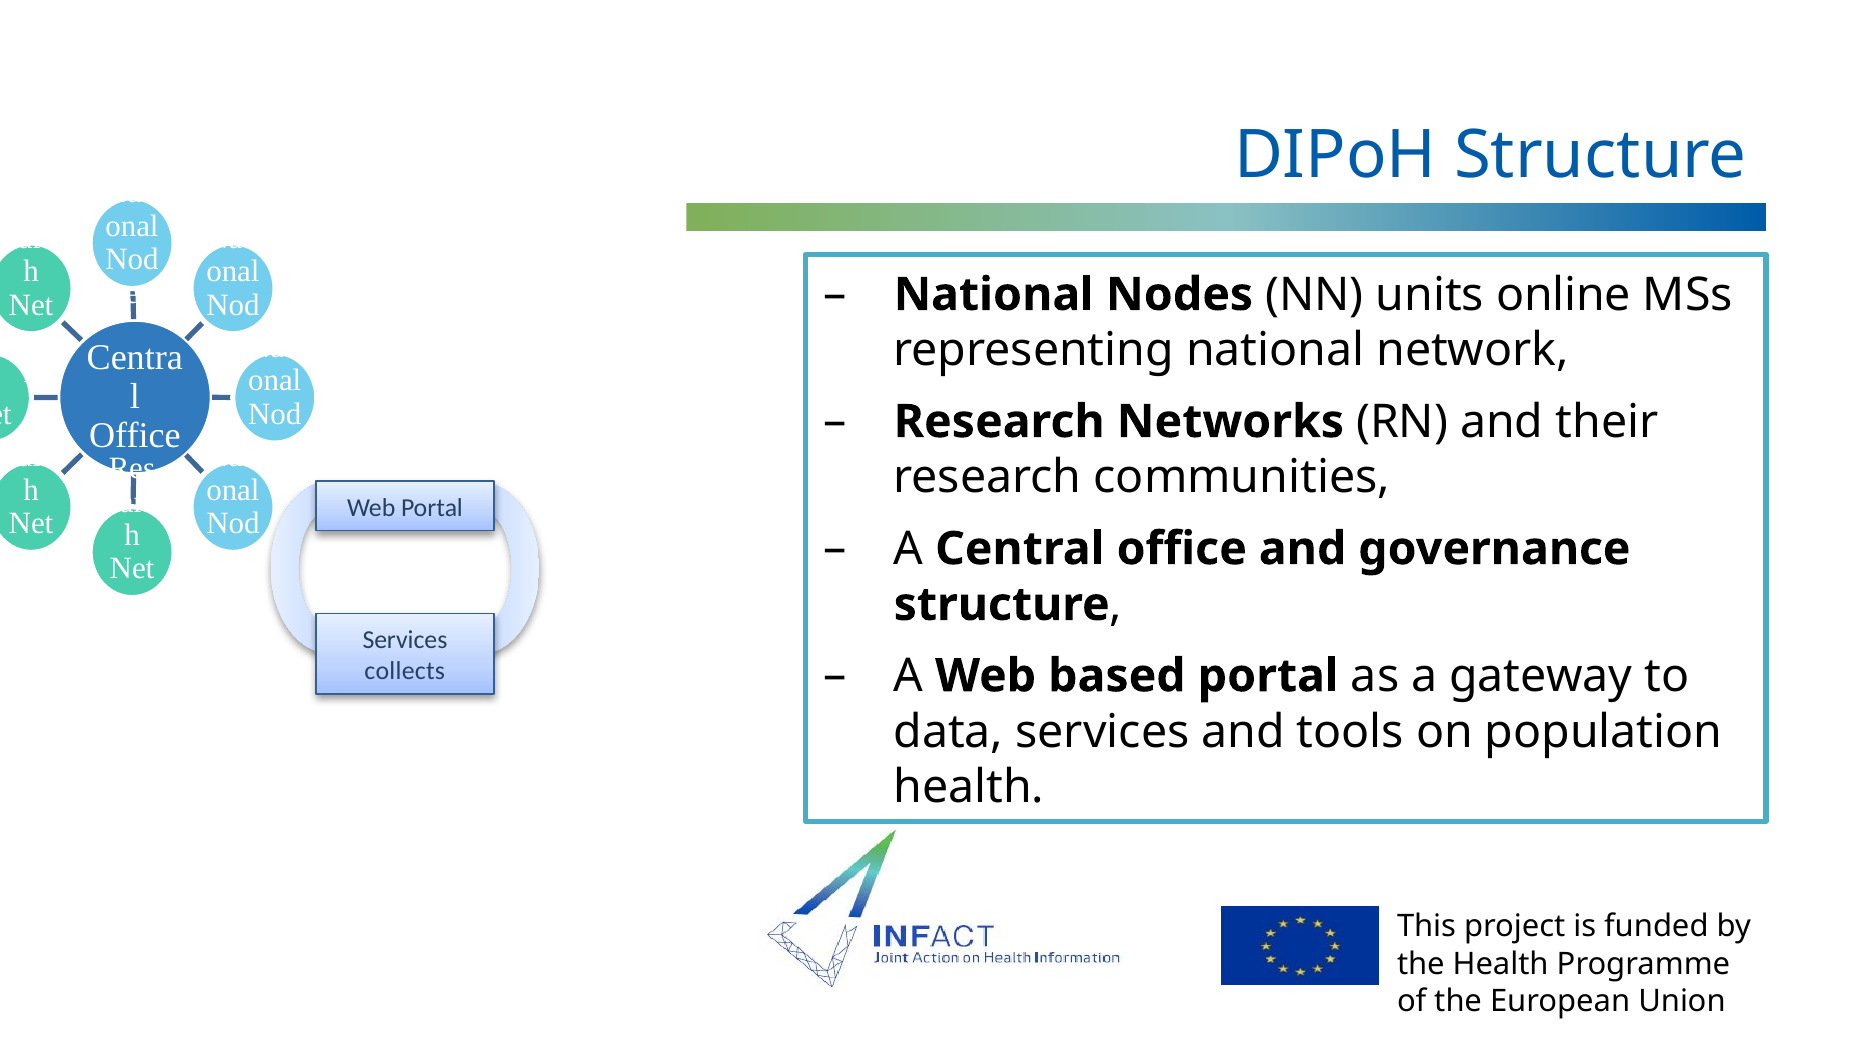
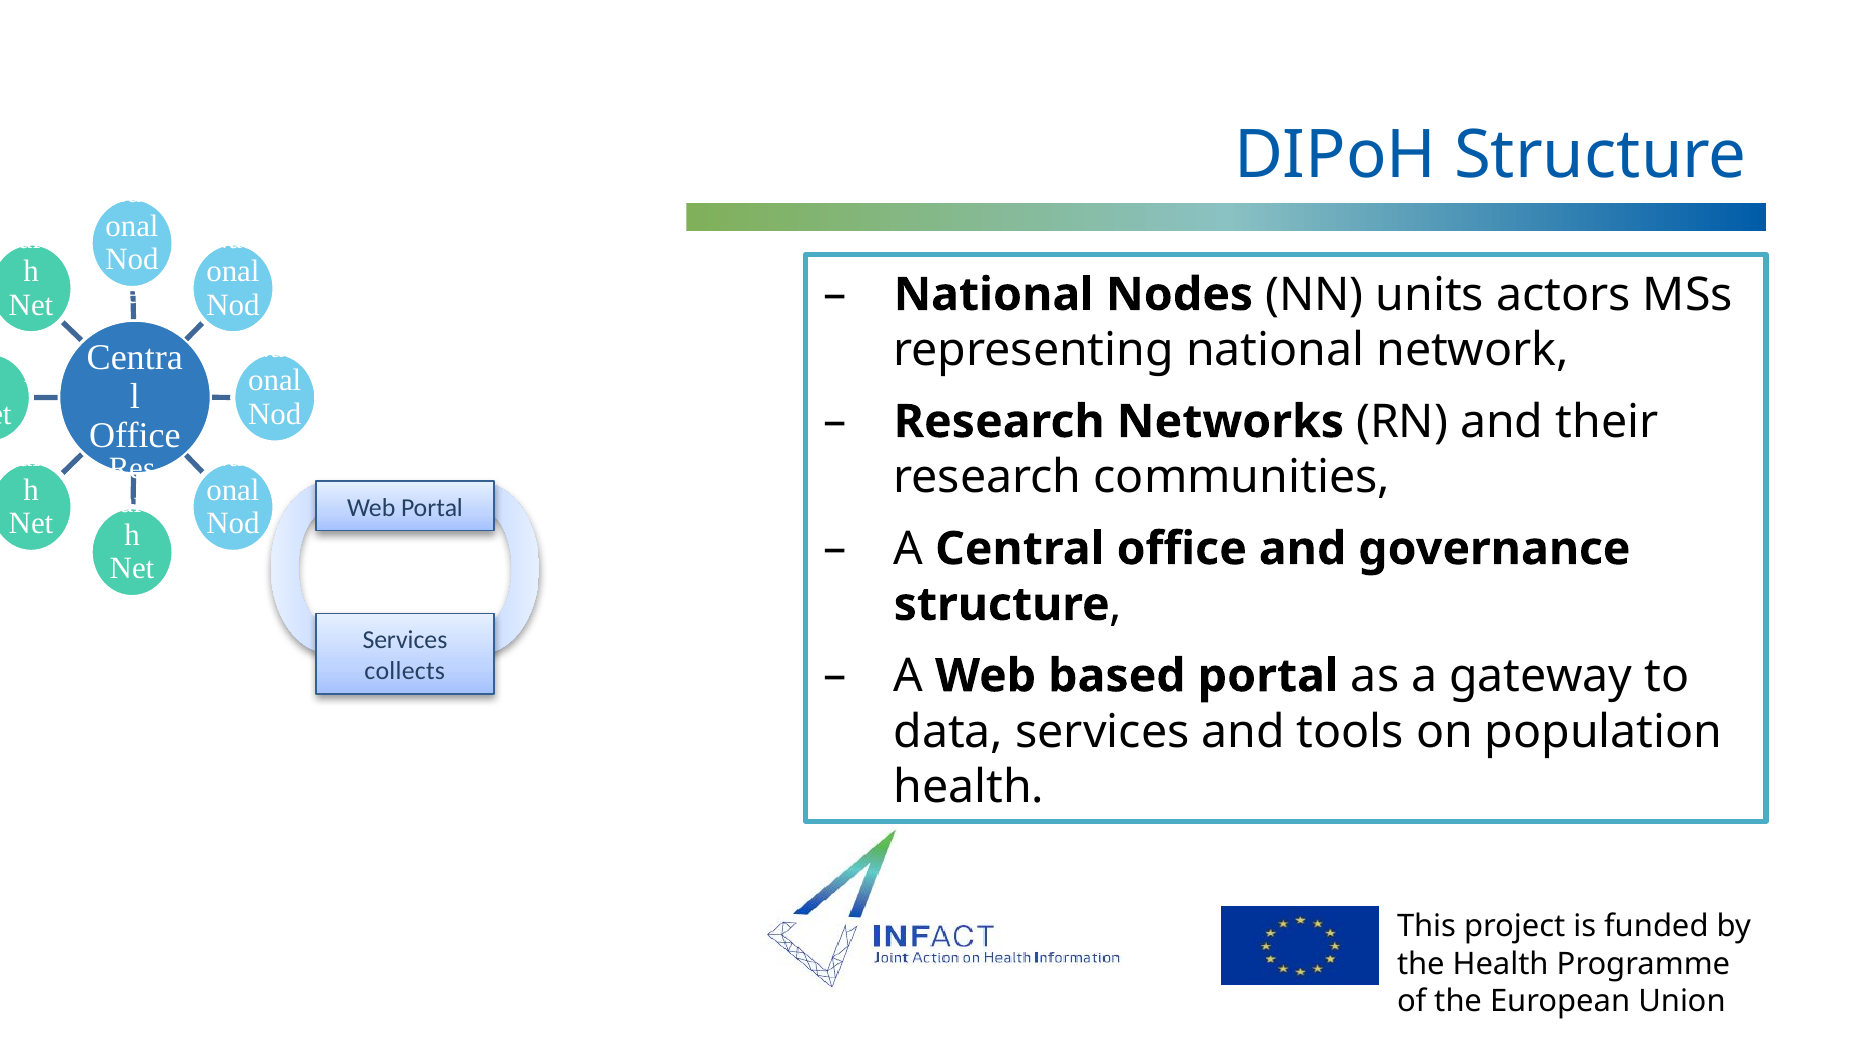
online: online -> actors
